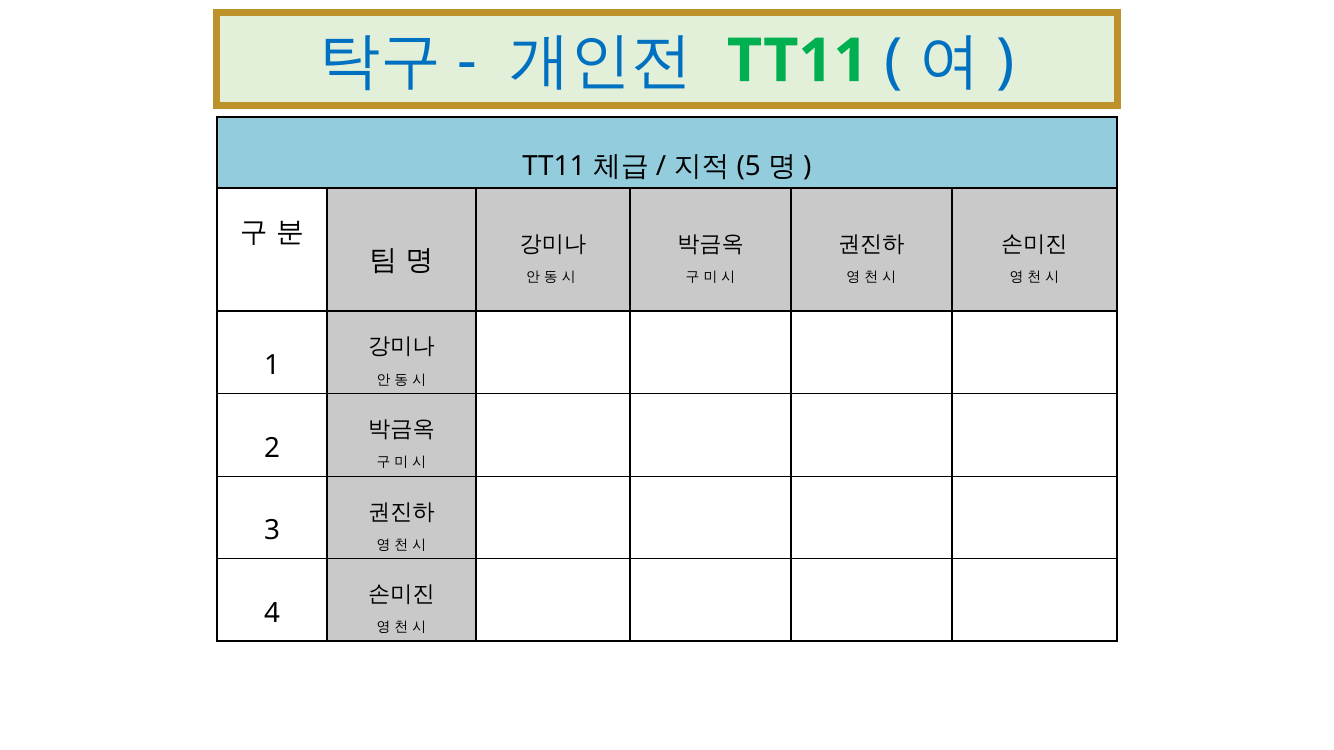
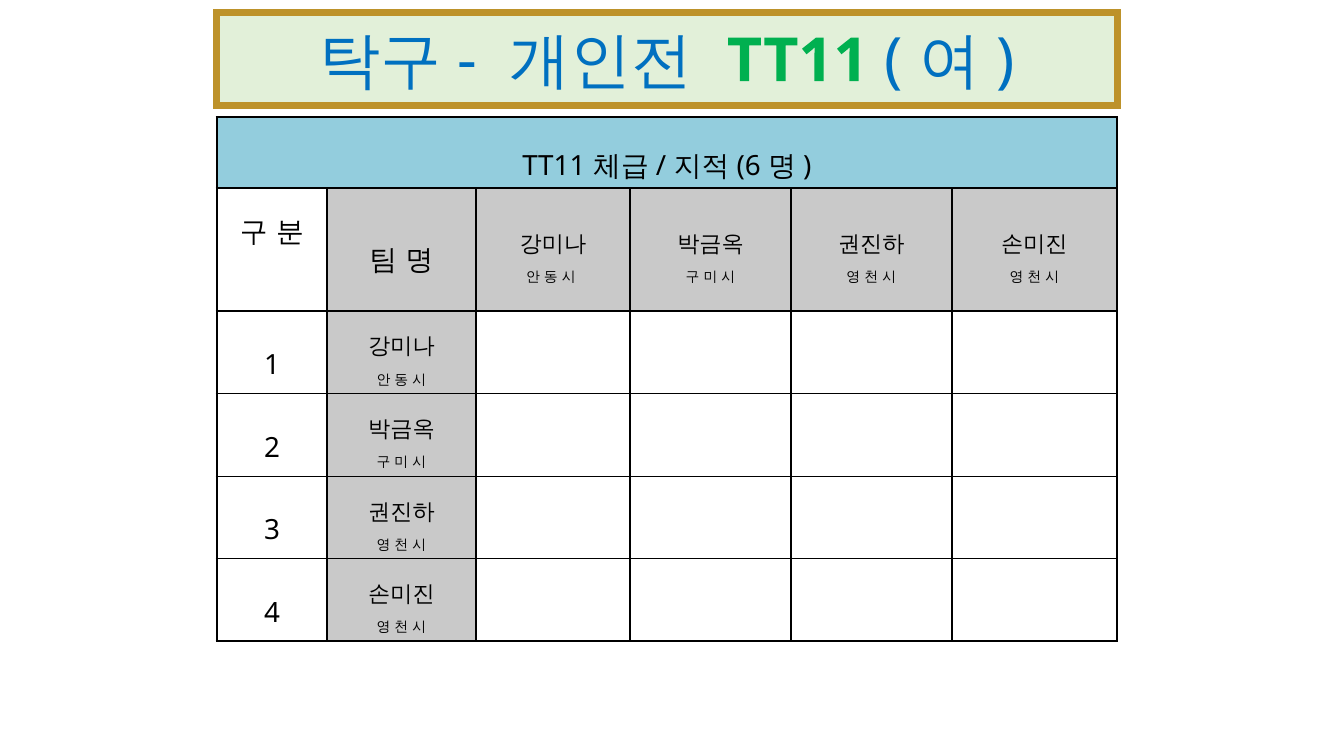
5: 5 -> 6
